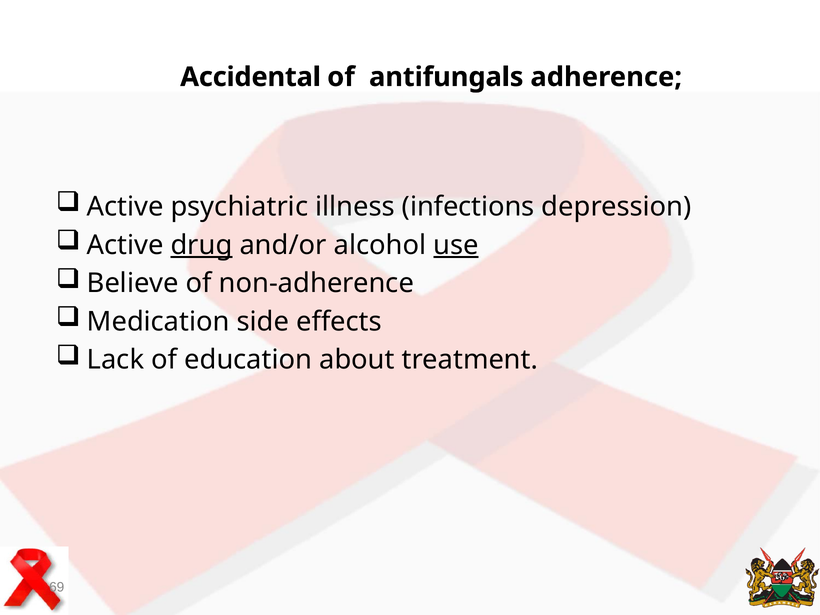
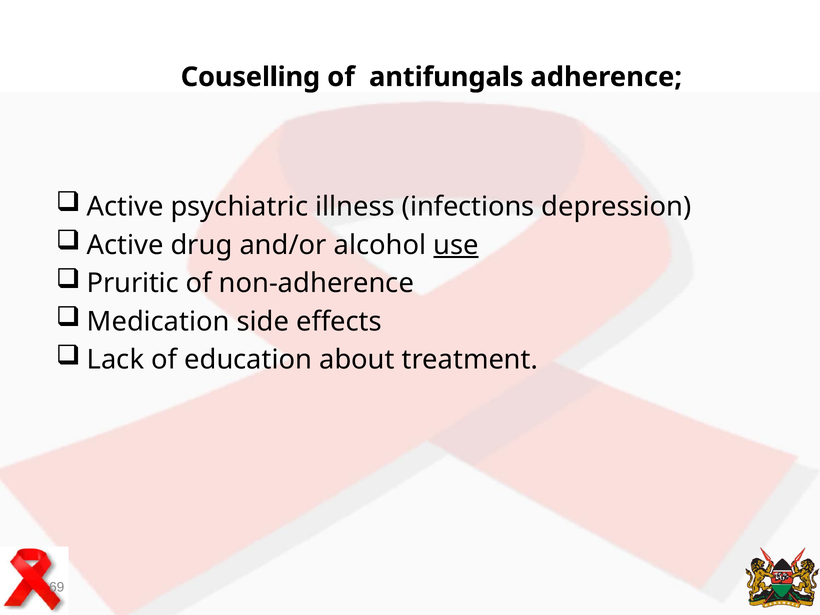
Accidental: Accidental -> Couselling
drug underline: present -> none
Believe: Believe -> Pruritic
